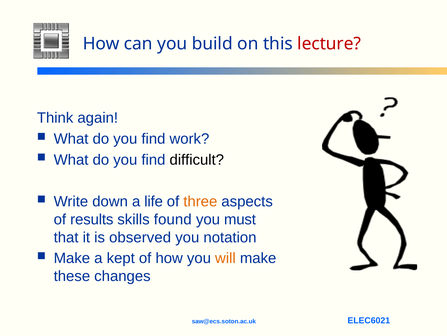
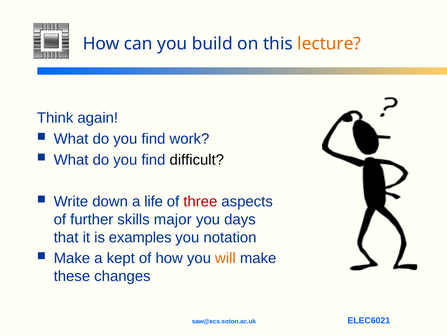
lecture colour: red -> orange
three colour: orange -> red
results: results -> further
found: found -> major
must: must -> days
observed: observed -> examples
